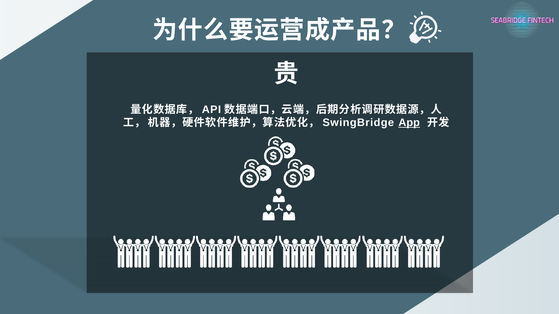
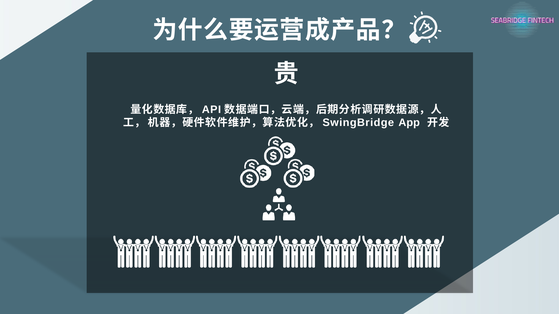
App underline: present -> none
